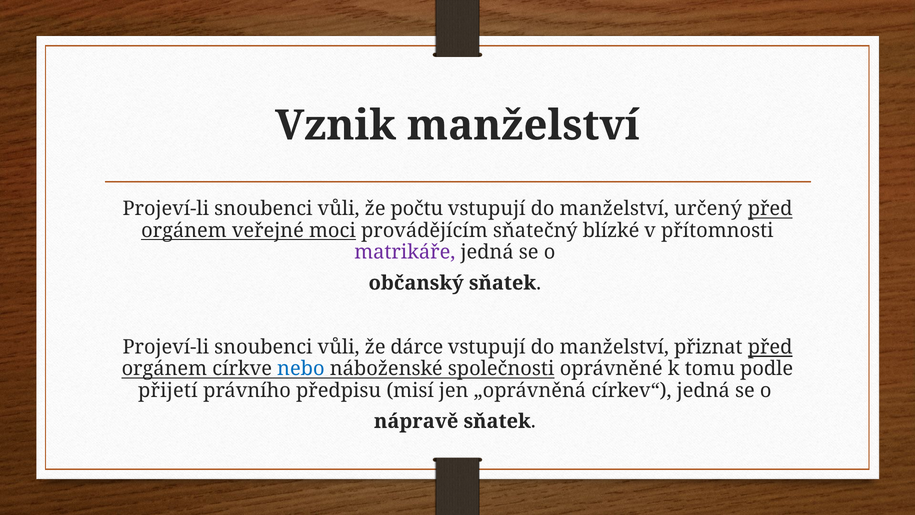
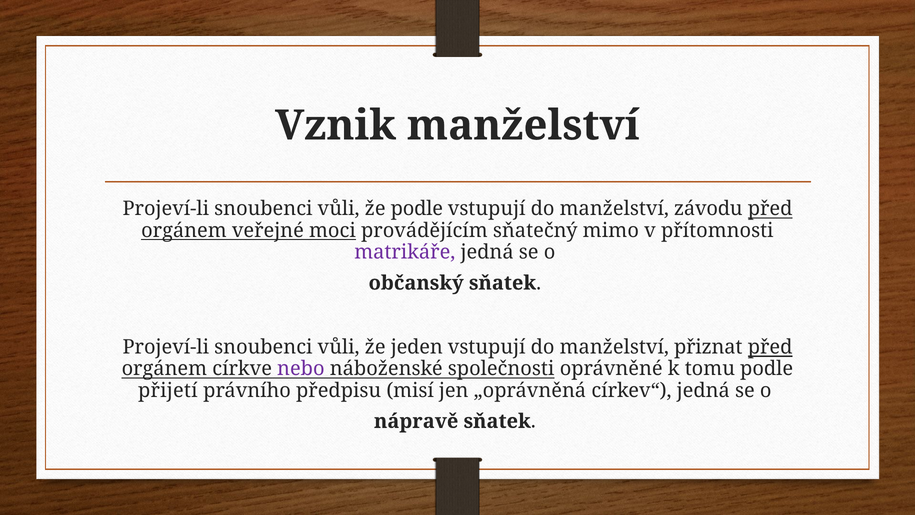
že počtu: počtu -> podle
určený: určený -> závodu
blízké: blízké -> mimo
dárce: dárce -> jeden
nebo colour: blue -> purple
